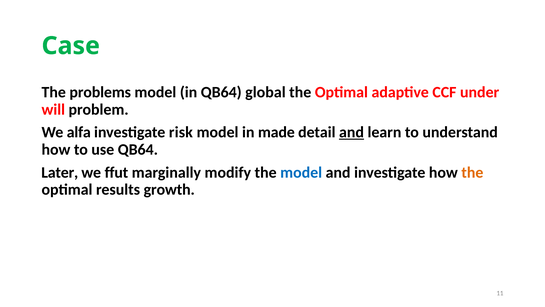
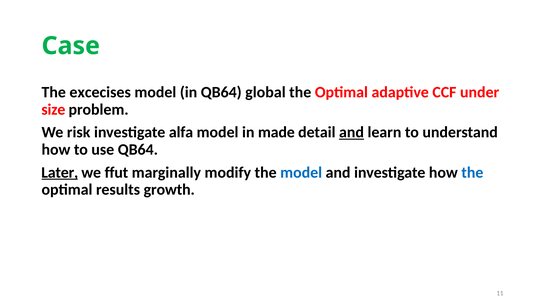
problems: problems -> excecises
will: will -> size
alfa: alfa -> risk
risk: risk -> alfa
Later underline: none -> present
the at (472, 172) colour: orange -> blue
